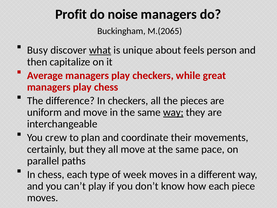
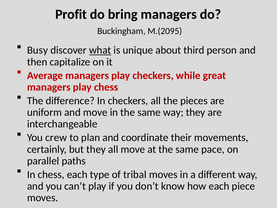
noise: noise -> bring
M.(2065: M.(2065 -> M.(2095
feels: feels -> third
way at (173, 112) underline: present -> none
week: week -> tribal
